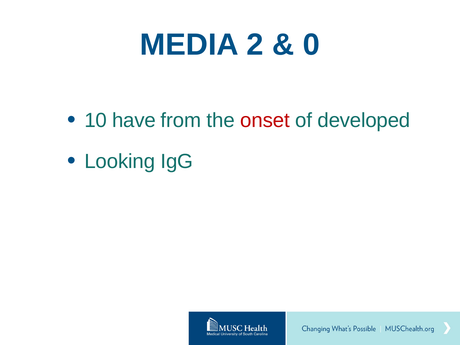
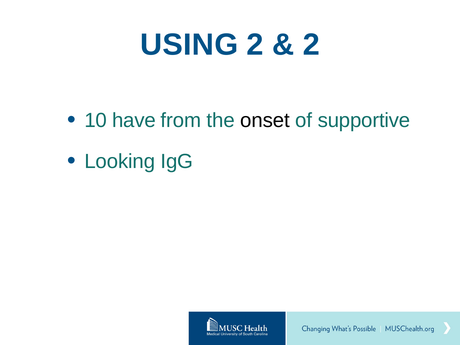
MEDIA: MEDIA -> USING
0 at (311, 45): 0 -> 2
onset colour: red -> black
developed: developed -> supportive
